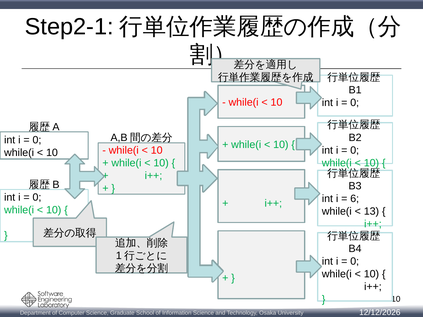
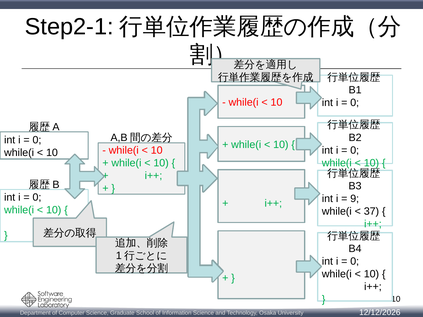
6: 6 -> 9
13: 13 -> 37
